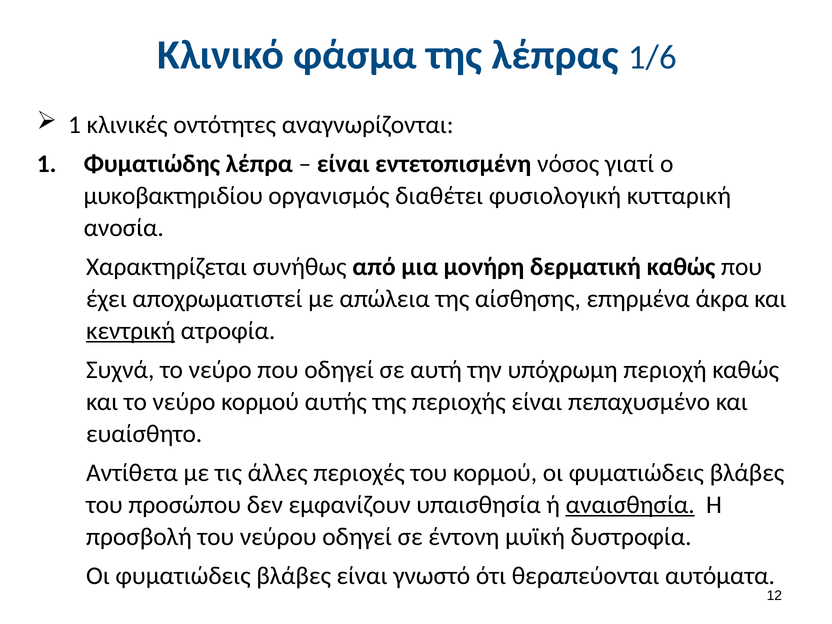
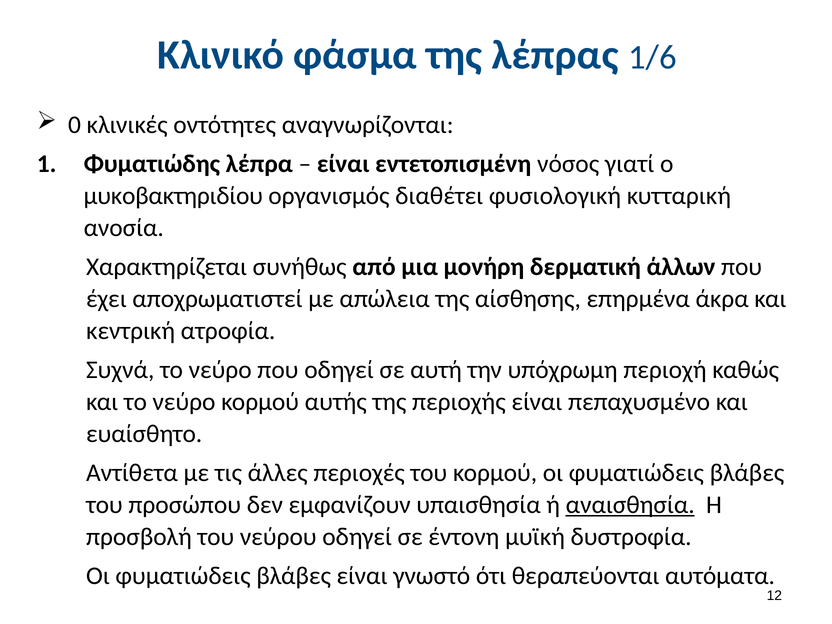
1 at (74, 125): 1 -> 0
δερματική καθώς: καθώς -> άλλων
κεντρική underline: present -> none
